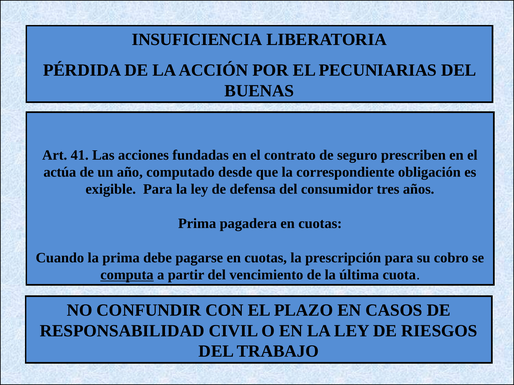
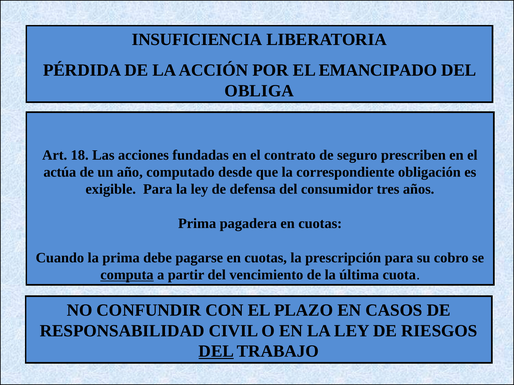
PECUNIARIAS: PECUNIARIAS -> EMANCIPADO
BUENAS: BUENAS -> OBLIGA
41: 41 -> 18
DEL at (216, 352) underline: none -> present
